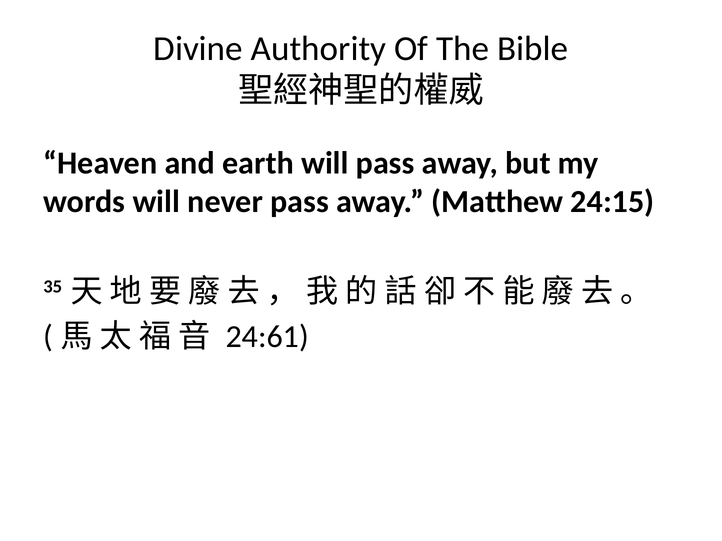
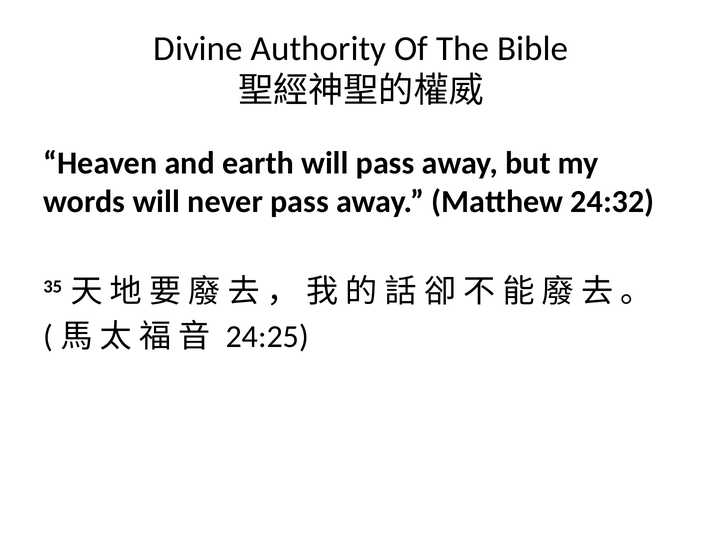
24:15: 24:15 -> 24:32
24:61: 24:61 -> 24:25
